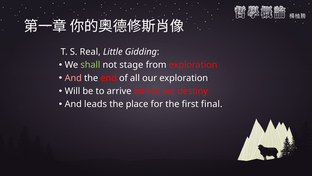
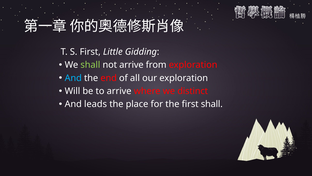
S Real: Real -> First
not stage: stage -> arrive
And at (73, 78) colour: pink -> light blue
destiny: destiny -> distinct
first final: final -> shall
